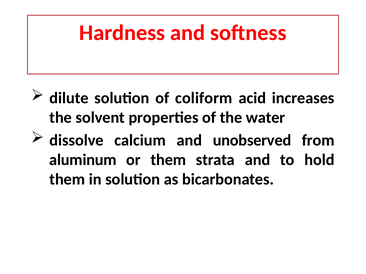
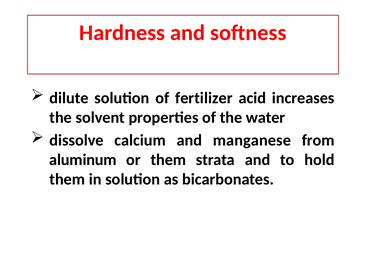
coliform: coliform -> fertilizer
unobserved: unobserved -> manganese
